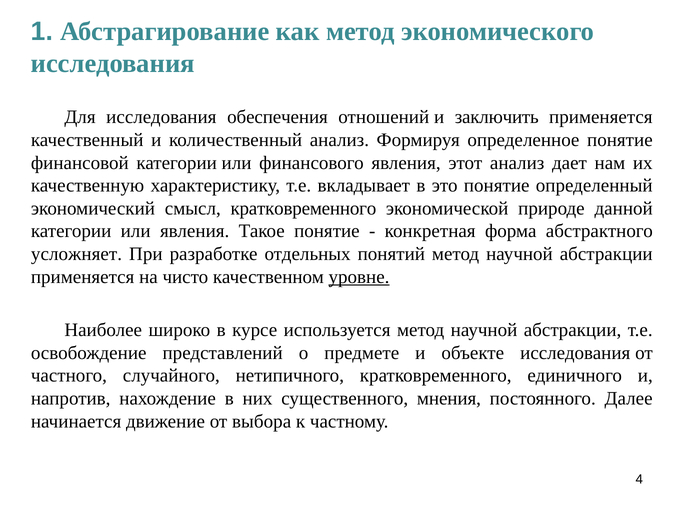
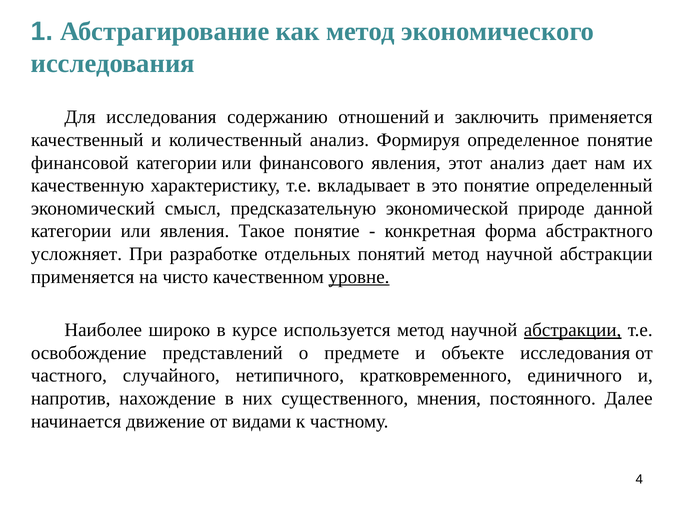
обеспечения: обеспечения -> содержанию
смысл кратковременного: кратковременного -> предсказательную
абстракции at (573, 330) underline: none -> present
выбора: выбора -> видами
